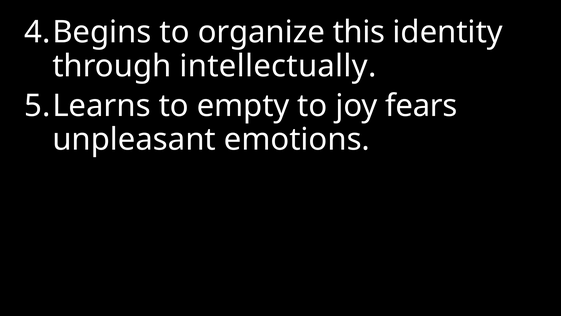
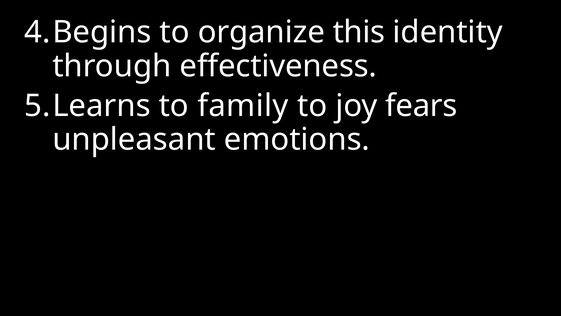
intellectually: intellectually -> effectiveness
empty: empty -> family
